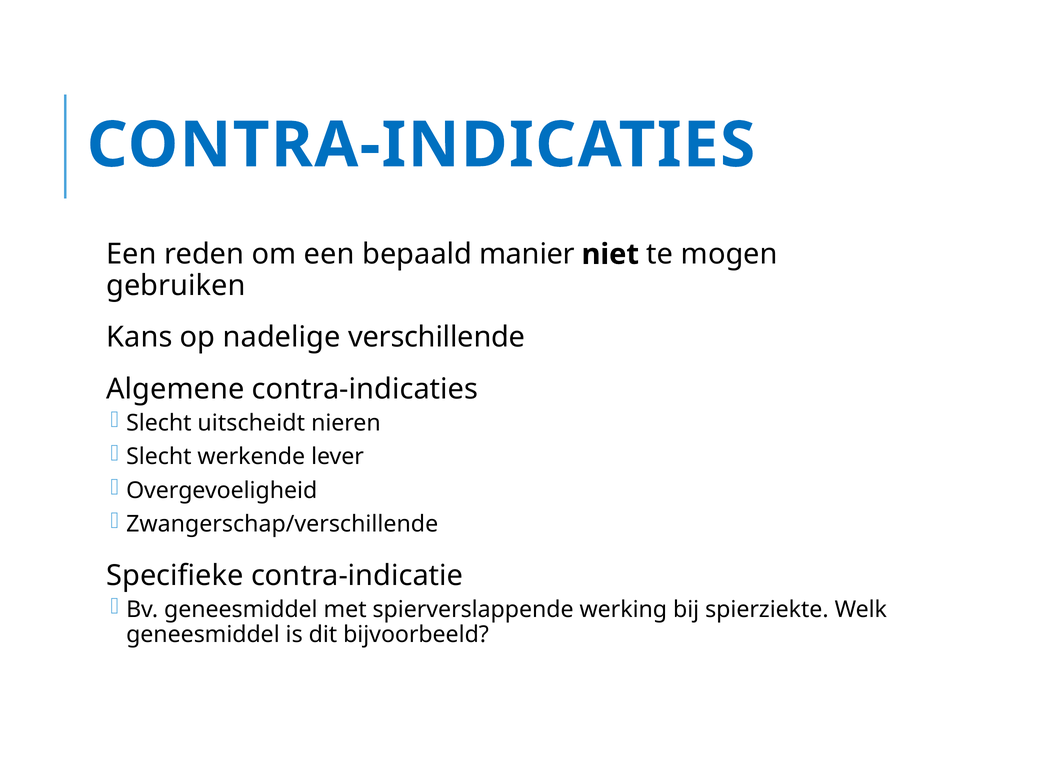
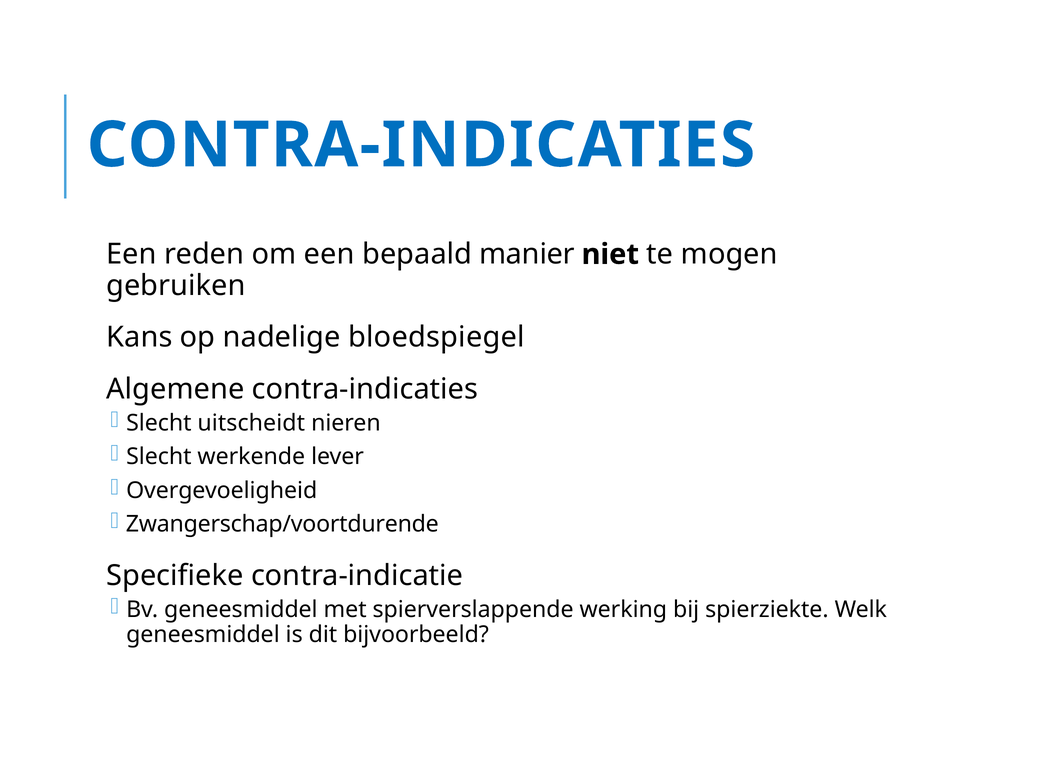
verschillende: verschillende -> bloedspiegel
Zwangerschap/verschillende: Zwangerschap/verschillende -> Zwangerschap/voortdurende
